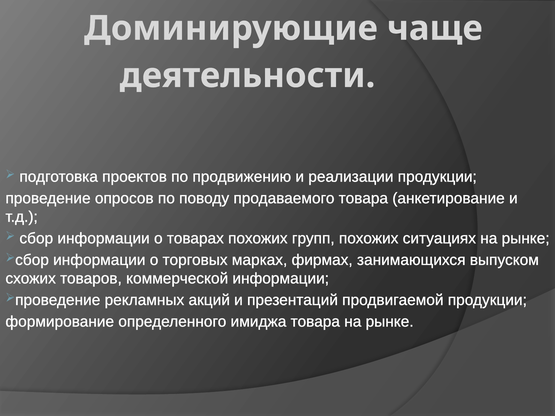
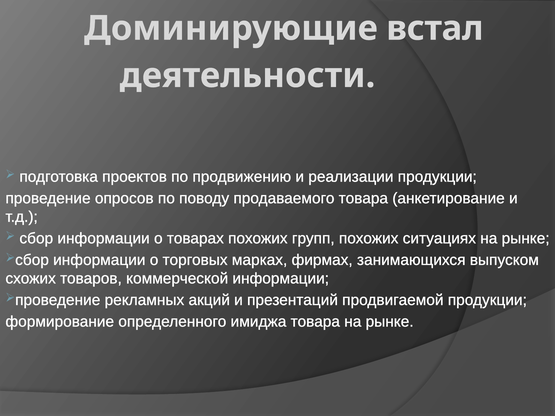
чаще: чаще -> встал
